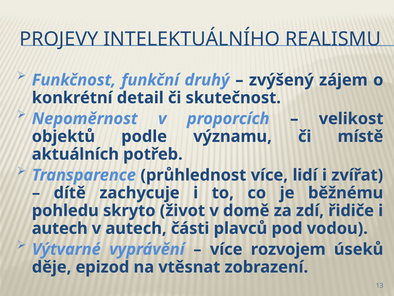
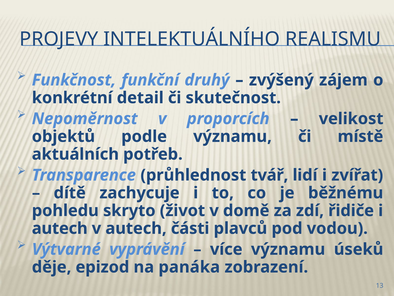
průhlednost více: více -> tvář
více rozvojem: rozvojem -> významu
vtěsnat: vtěsnat -> panáka
